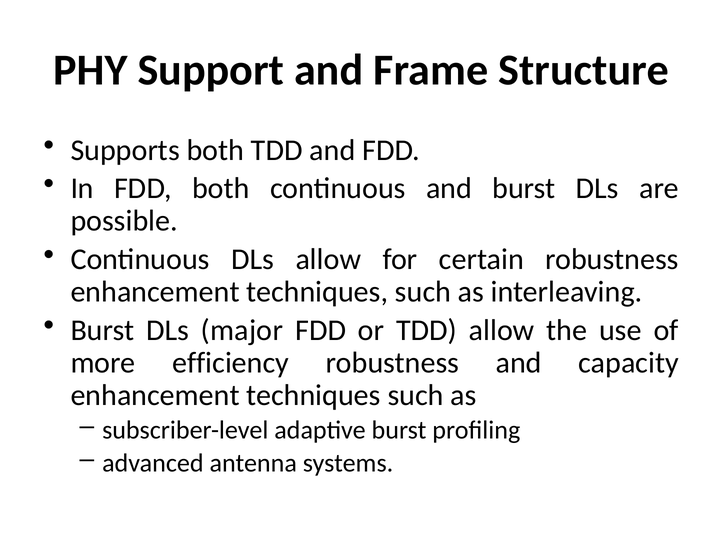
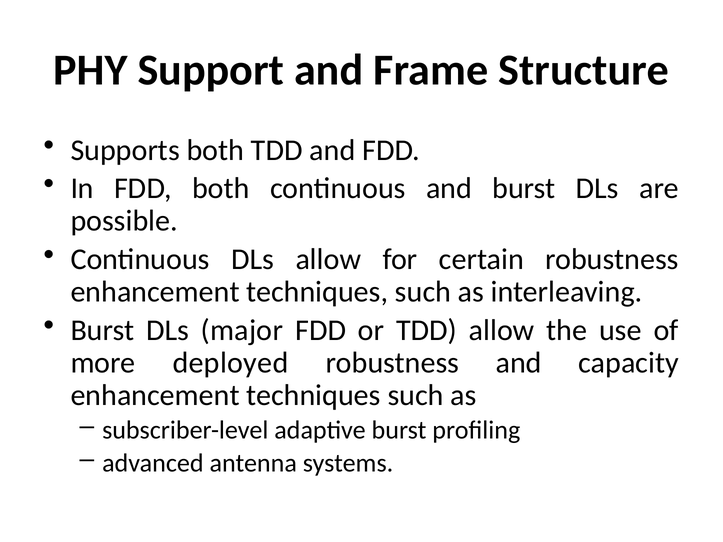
efficiency: efficiency -> deployed
